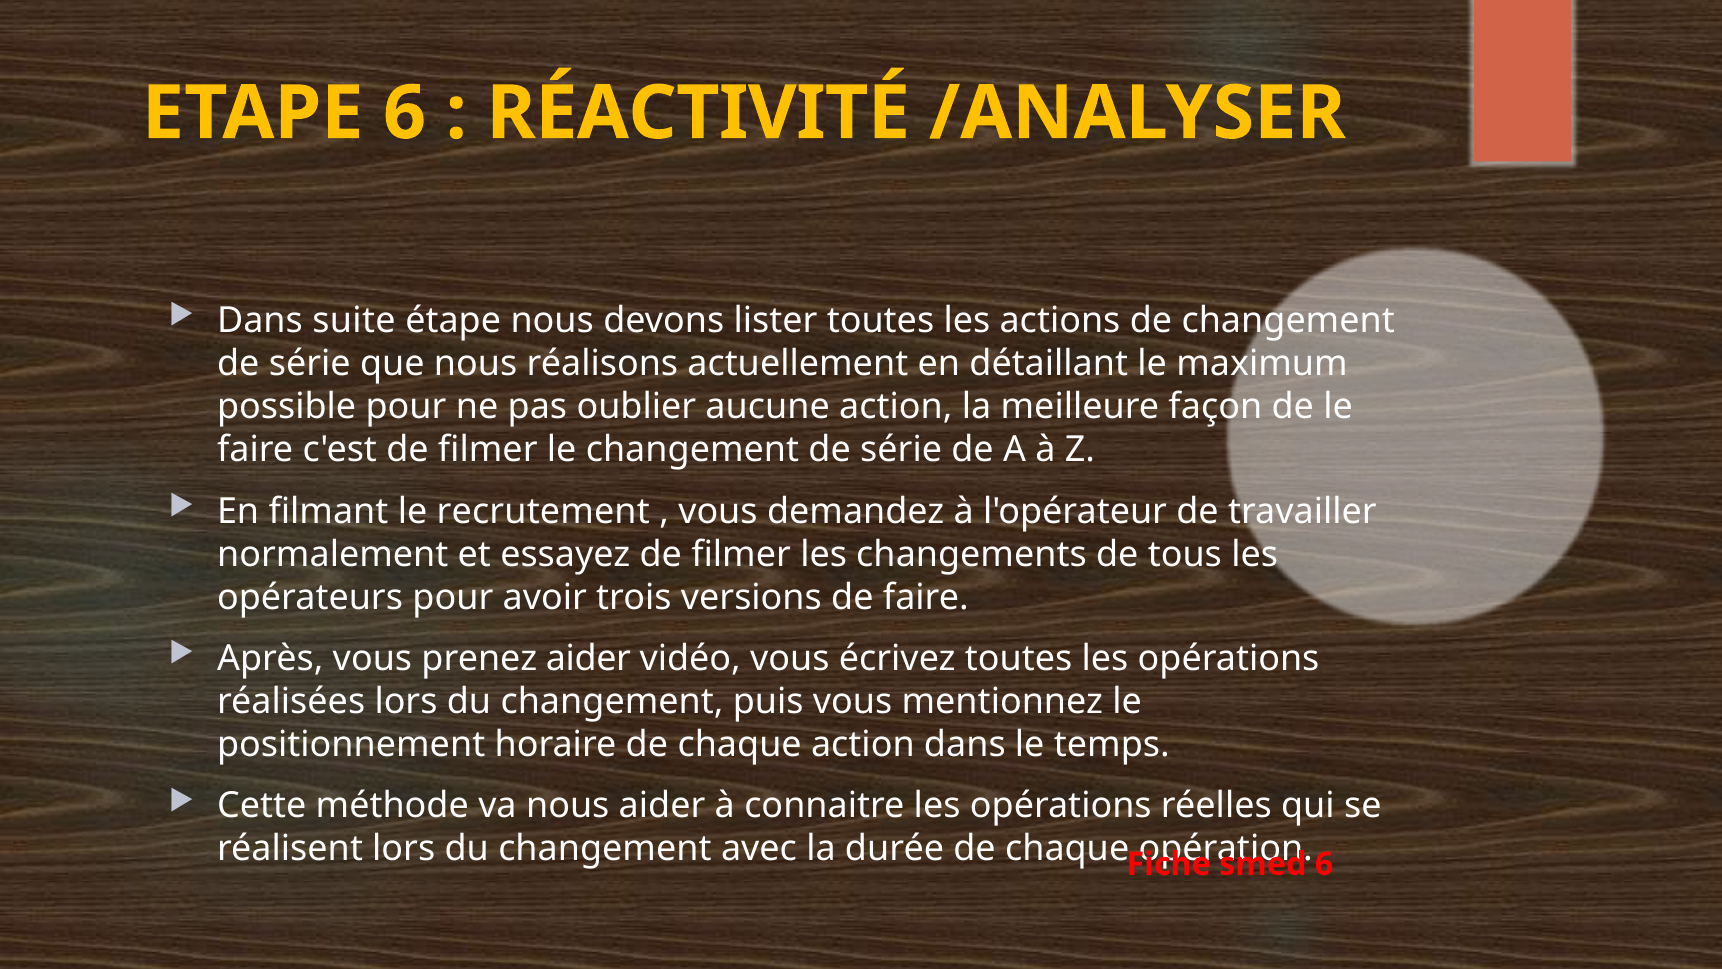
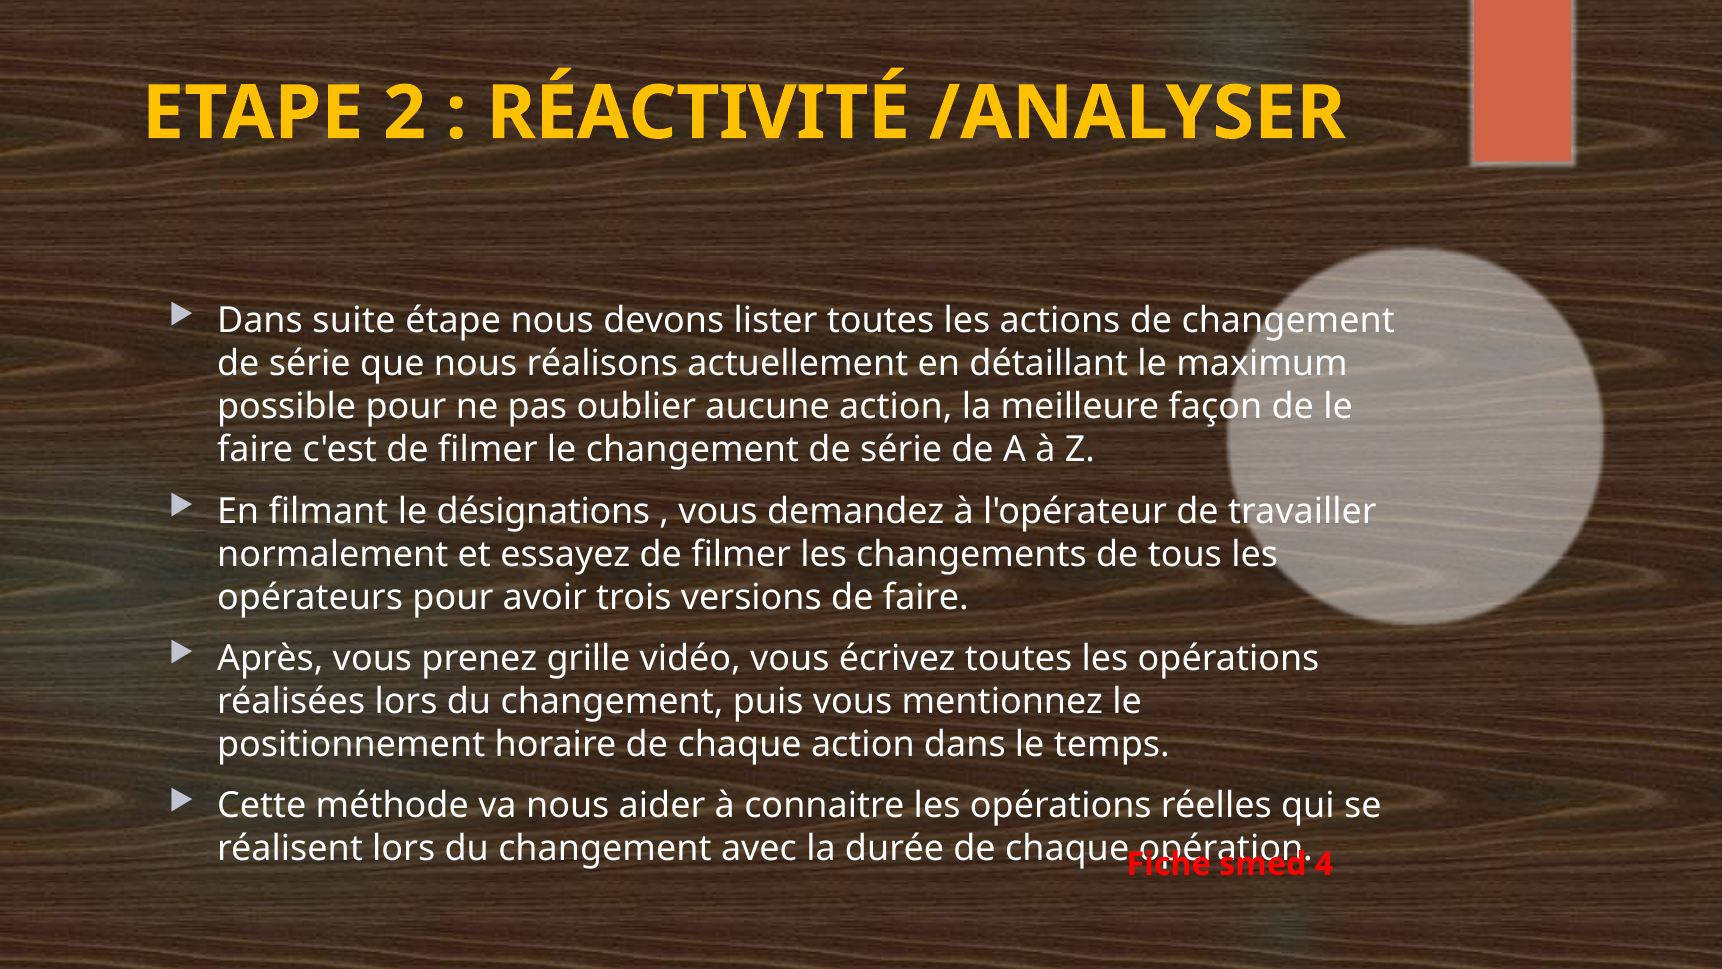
ETAPE 6: 6 -> 2
recrutement: recrutement -> désignations
prenez aider: aider -> grille
6 at (1324, 864): 6 -> 4
